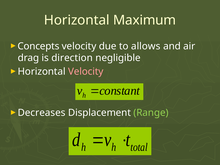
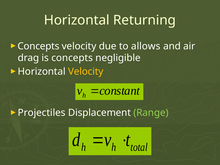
Maximum: Maximum -> Returning
is direction: direction -> concepts
Velocity at (86, 72) colour: pink -> yellow
Decreases: Decreases -> Projectiles
